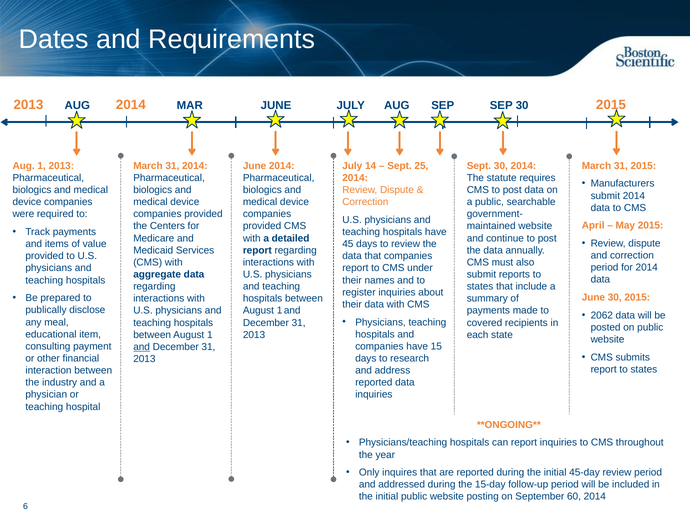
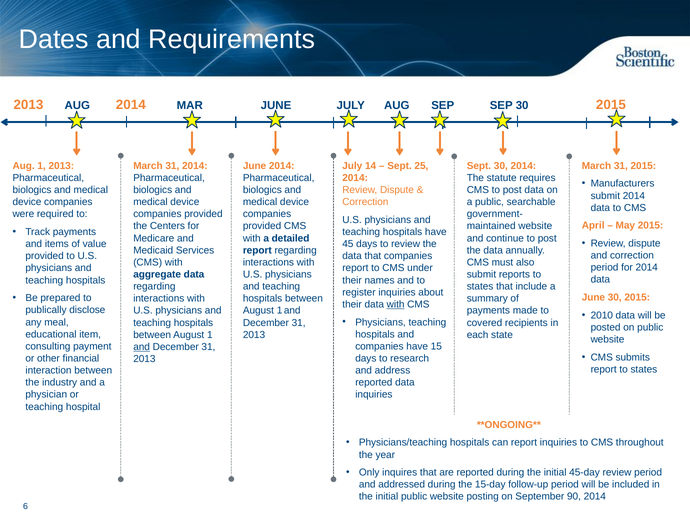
with at (396, 304) underline: none -> present
2062: 2062 -> 2010
60: 60 -> 90
